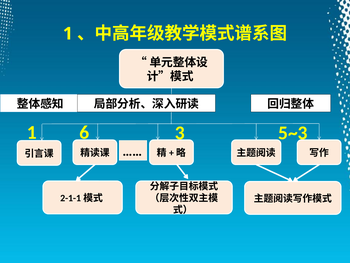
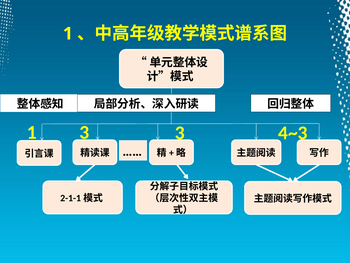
1 6: 6 -> 3
5~3: 5~3 -> 4~3
